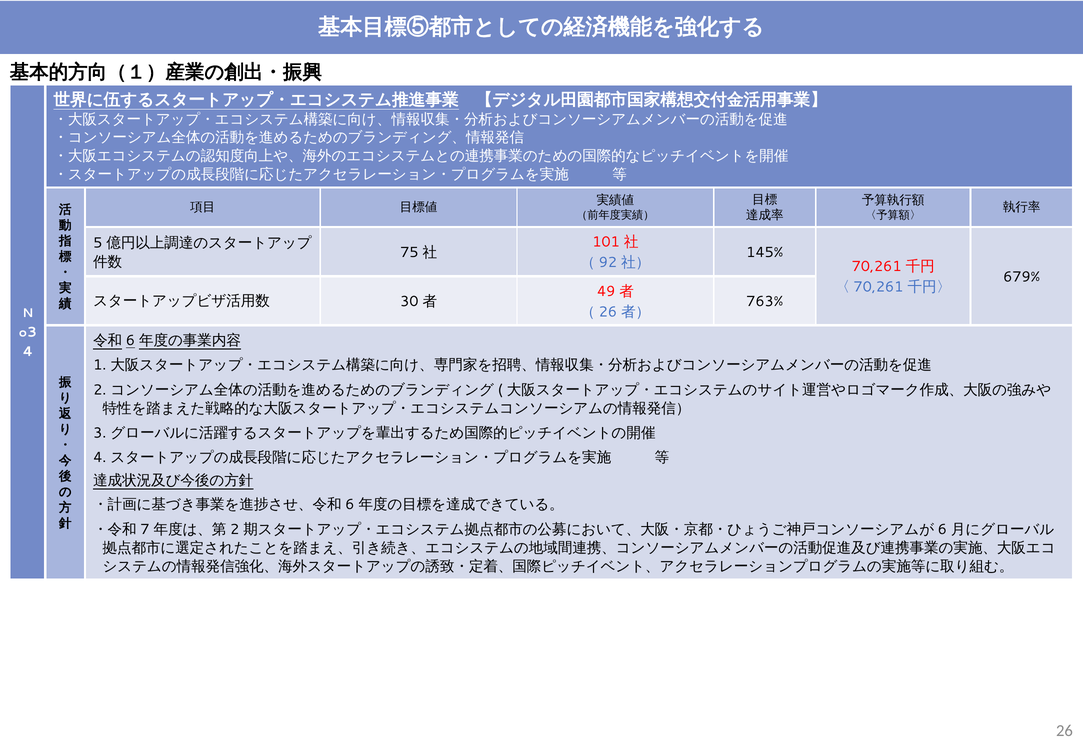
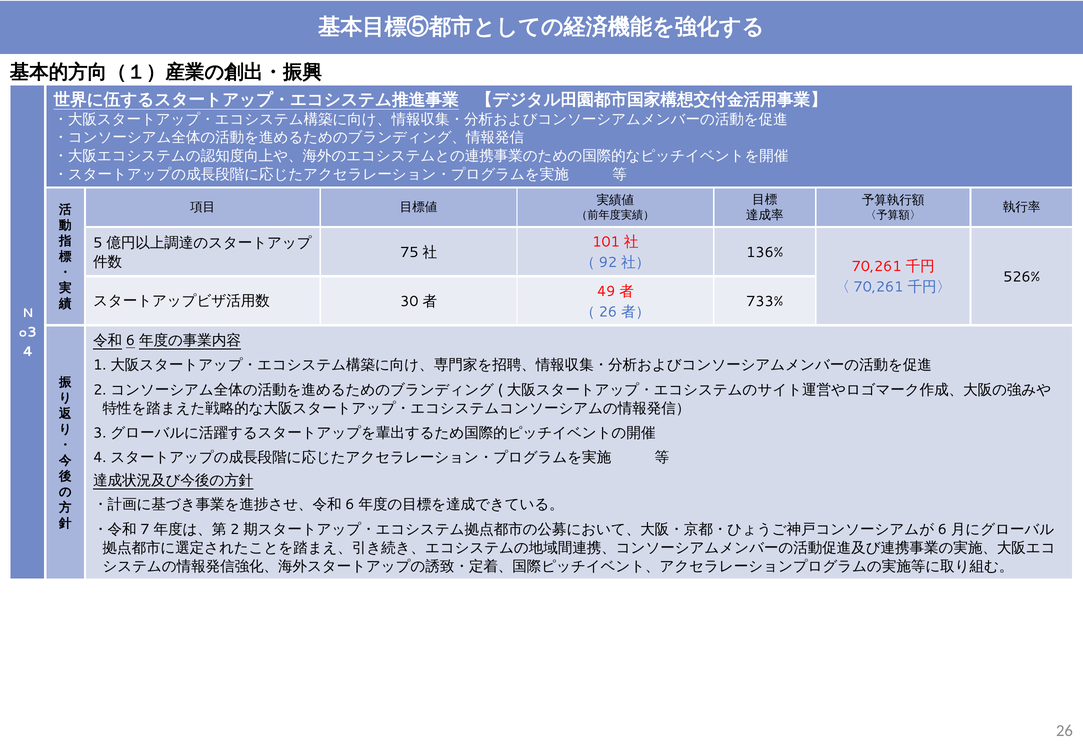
145%: 145% -> 136%
679%: 679% -> 526%
763%: 763% -> 733%
